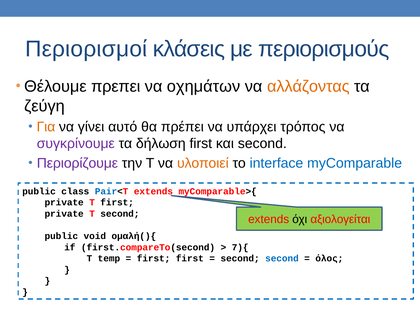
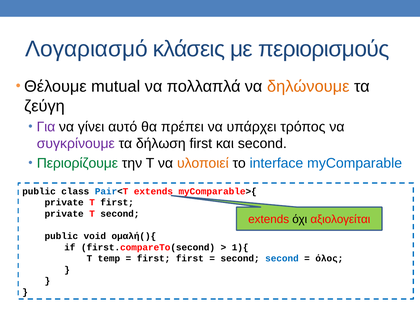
Περιορισμοί: Περιορισμοί -> Λογαριασμό
πρεπει: πρεπει -> mutual
οχημάτων: οχημάτων -> πολλαπλά
αλλάζοντας: αλλάζοντας -> δηλώνουμε
Για colour: orange -> purple
Περιορίζουμε colour: purple -> green
7){: 7){ -> 1){
